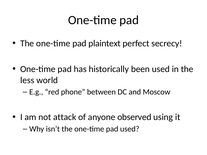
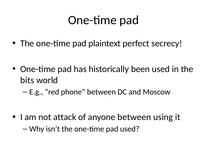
less: less -> bits
anyone observed: observed -> between
